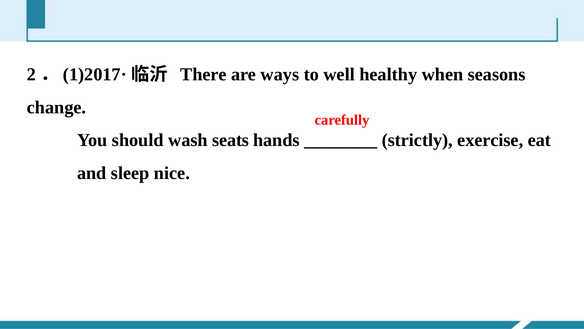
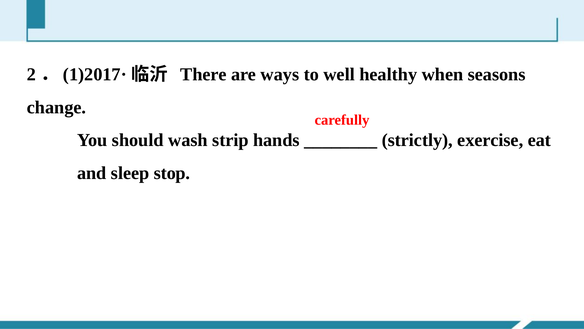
seats: seats -> strip
nice: nice -> stop
